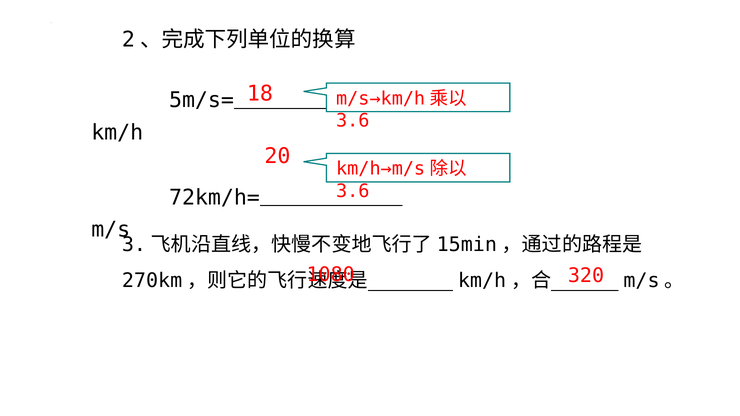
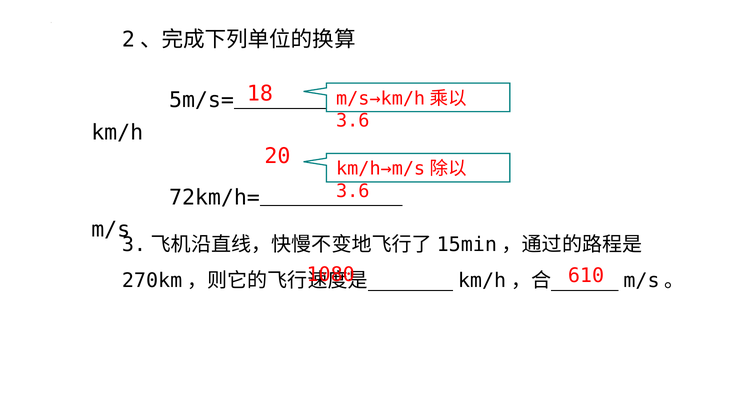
320: 320 -> 610
